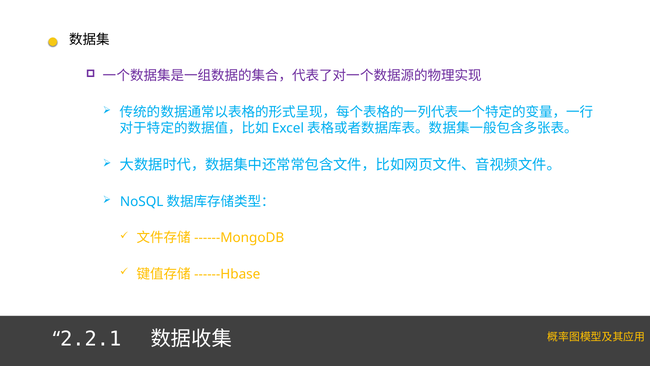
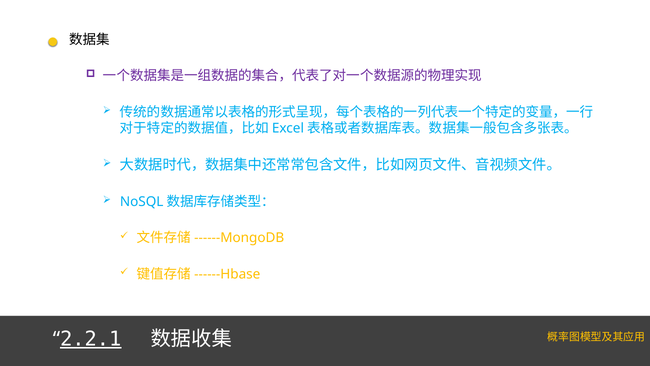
2.2.1 underline: none -> present
